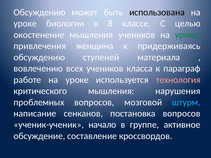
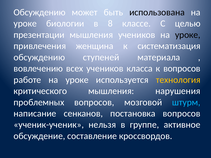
окостенение: окостенение -> презентации
уроке at (188, 35) colour: green -> black
придерживаясь: придерживаясь -> систематизация
к параграф: параграф -> вопросов
технология colour: pink -> yellow
начало: начало -> нельзя
